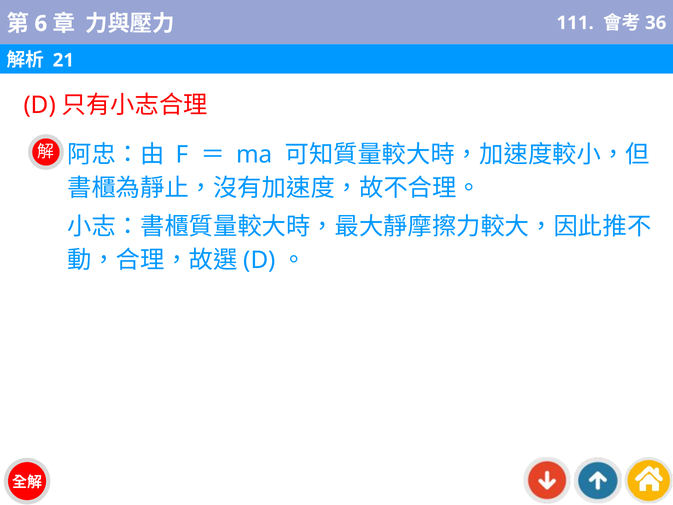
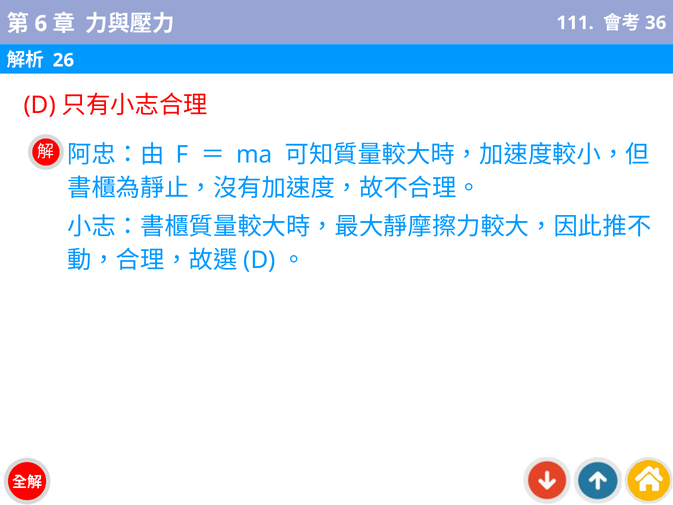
21: 21 -> 26
